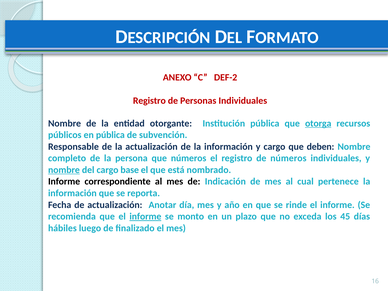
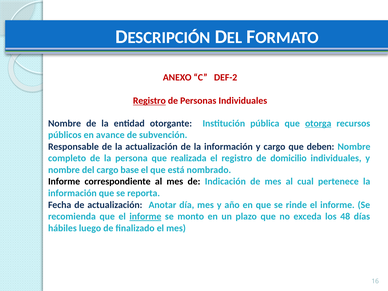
Registro at (149, 101) underline: none -> present
en pública: pública -> avance
que números: números -> realizada
de números: números -> domicilio
nombre at (64, 170) underline: present -> none
45: 45 -> 48
